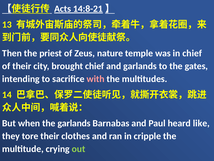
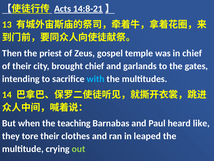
nature: nature -> gospel
with colour: pink -> light blue
the garlands: garlands -> teaching
cripple: cripple -> leaped
